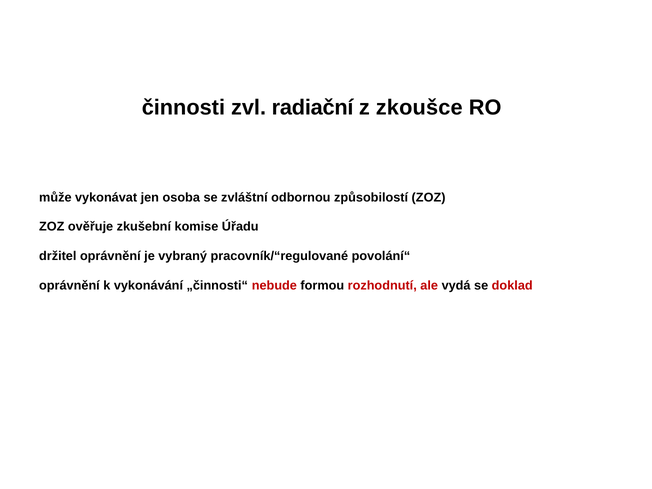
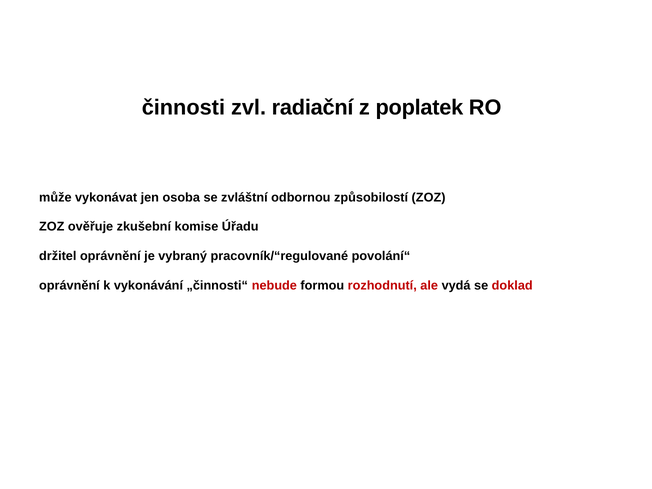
zkoušce: zkoušce -> poplatek
